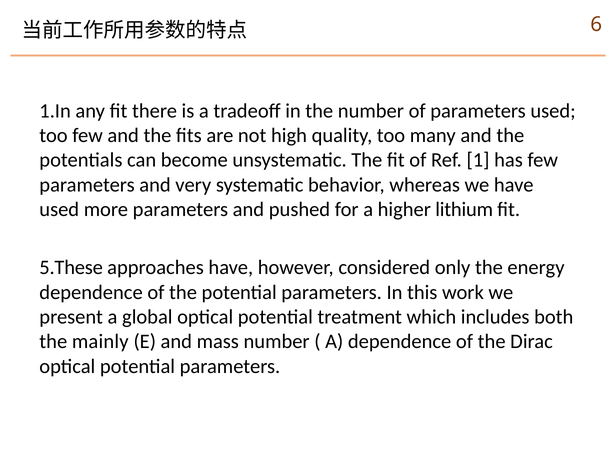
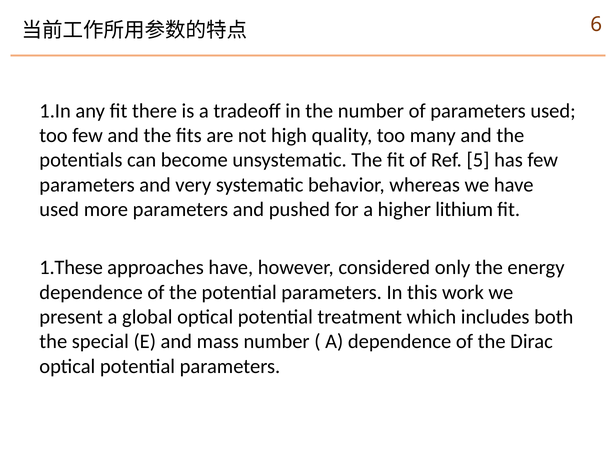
1: 1 -> 5
5.These: 5.These -> 1.These
mainly: mainly -> special
